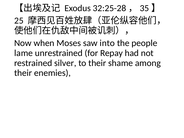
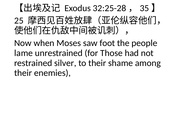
into: into -> foot
Repay: Repay -> Those
